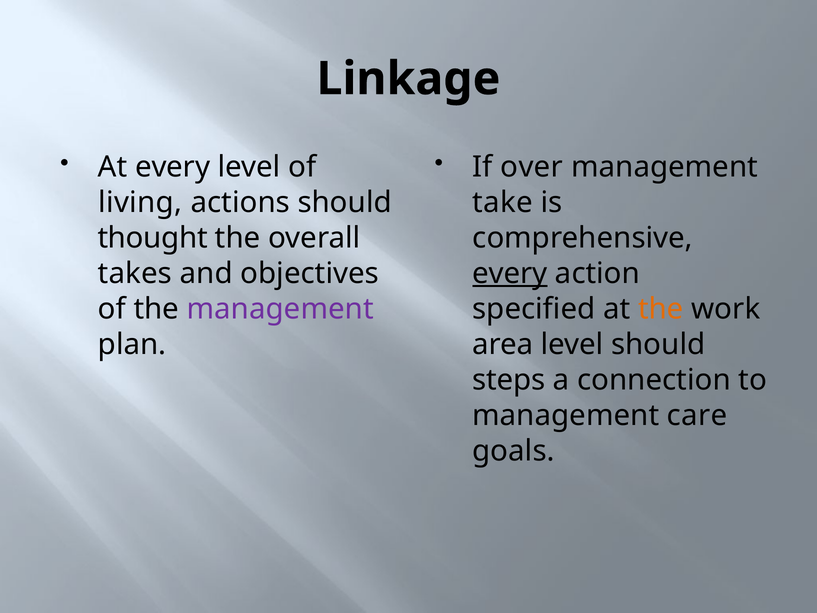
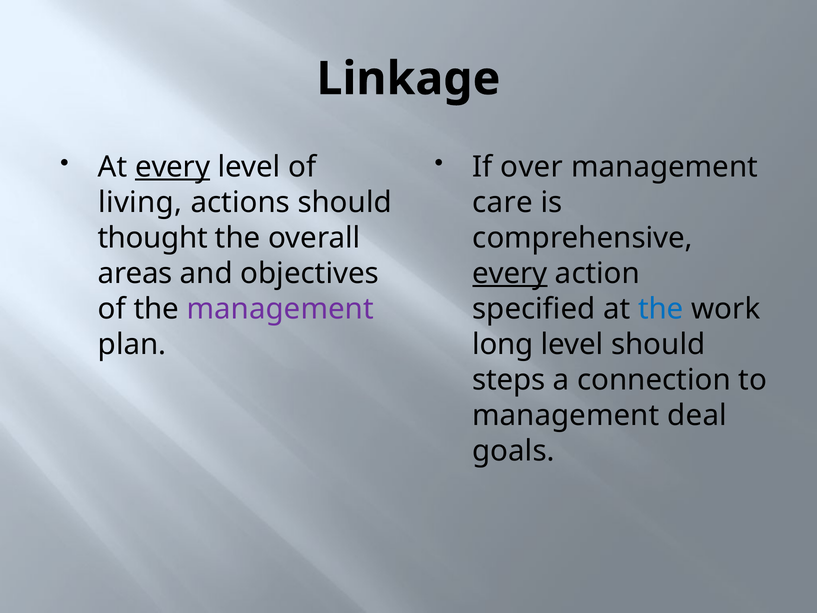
every at (173, 167) underline: none -> present
take: take -> care
takes: takes -> areas
the at (661, 309) colour: orange -> blue
area: area -> long
care: care -> deal
